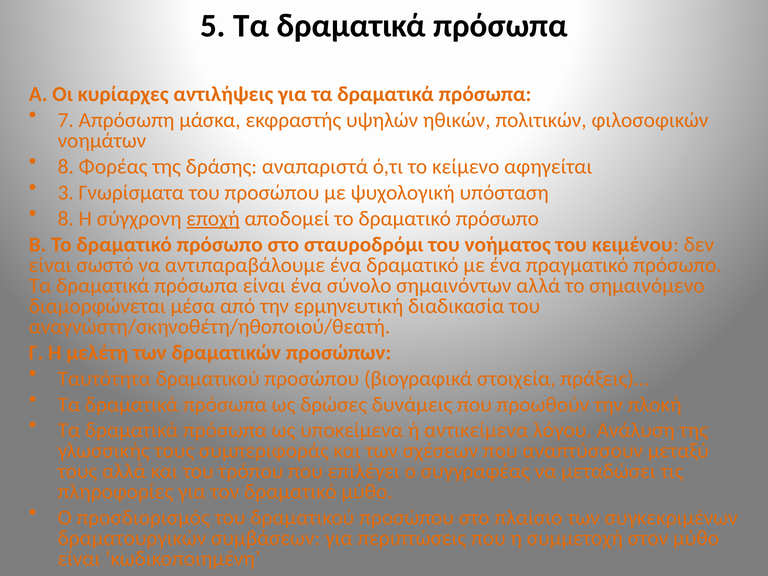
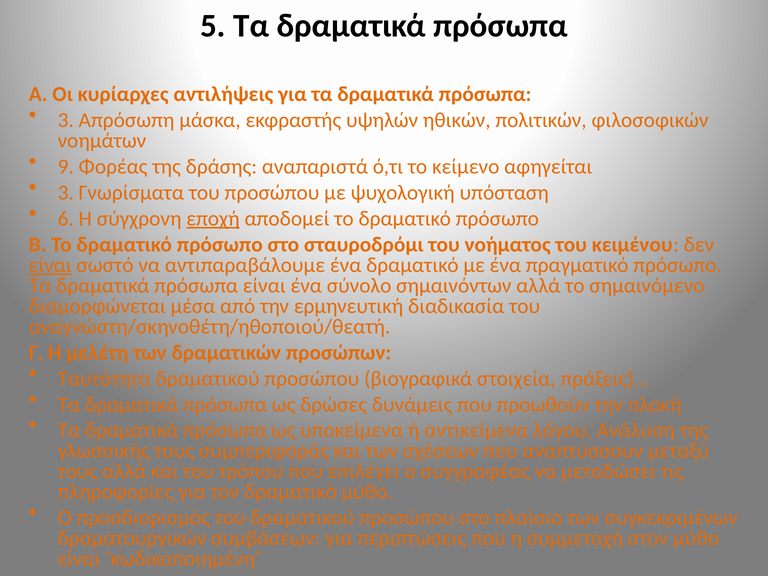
7 at (66, 120): 7 -> 3
8 at (66, 167): 8 -> 9
8 at (66, 219): 8 -> 6
είναι at (50, 265) underline: none -> present
